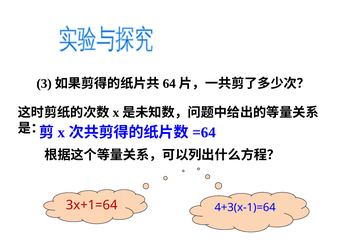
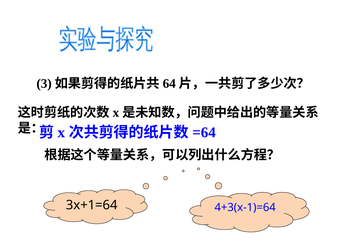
3x+1=64 colour: red -> black
